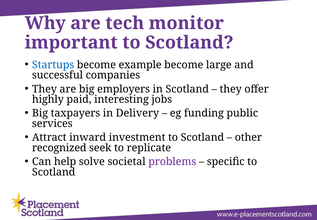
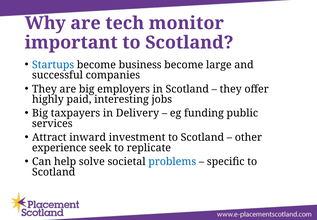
example: example -> business
recognized: recognized -> experience
problems colour: purple -> blue
